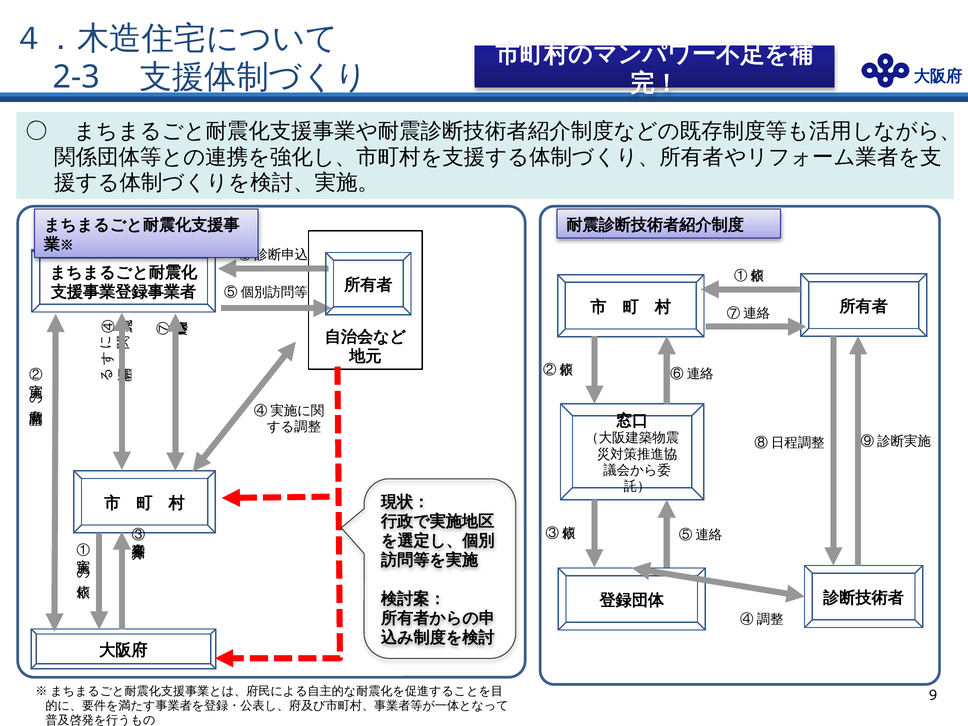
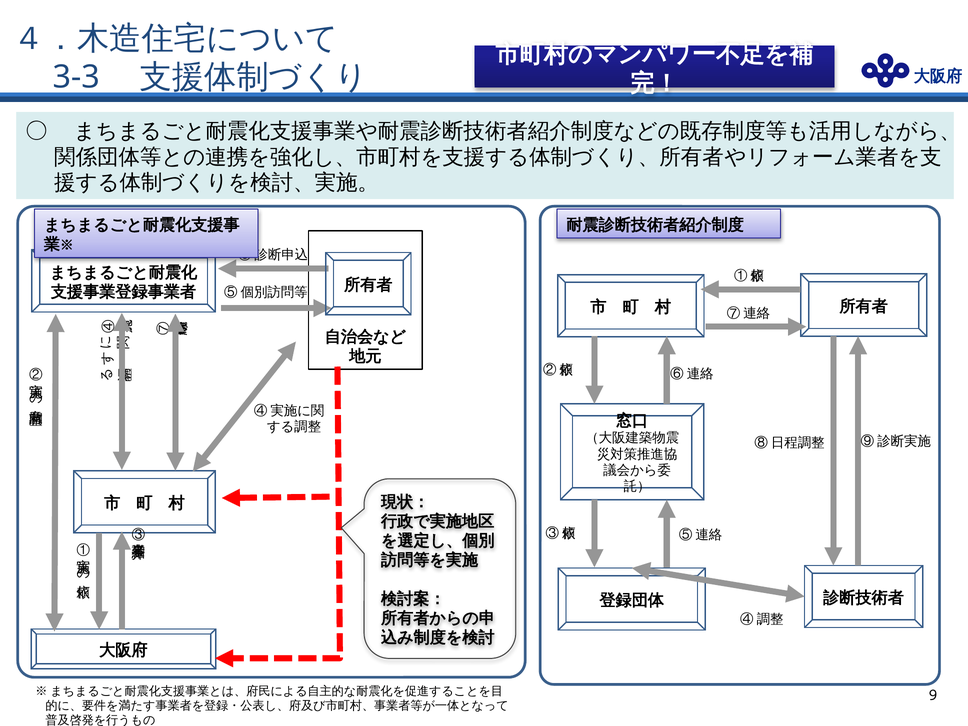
2-3: 2-3 -> 3-3
